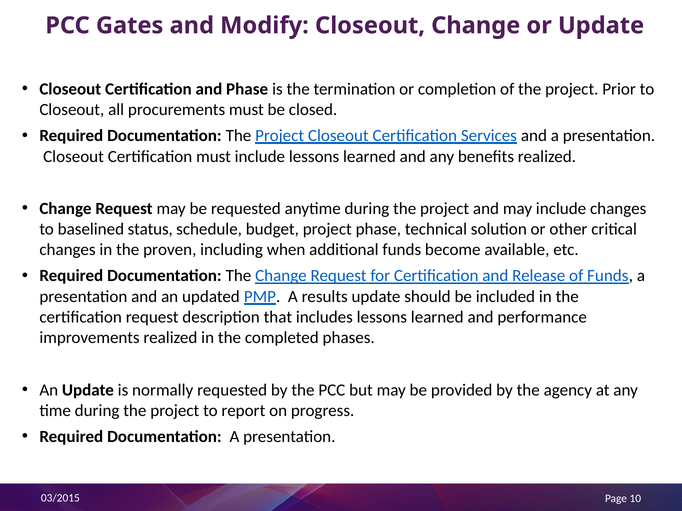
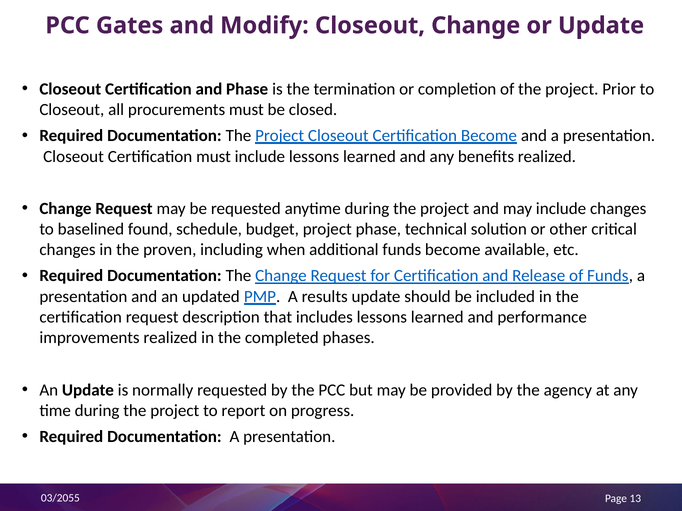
Certification Services: Services -> Become
status: status -> found
03/2015: 03/2015 -> 03/2055
10: 10 -> 13
